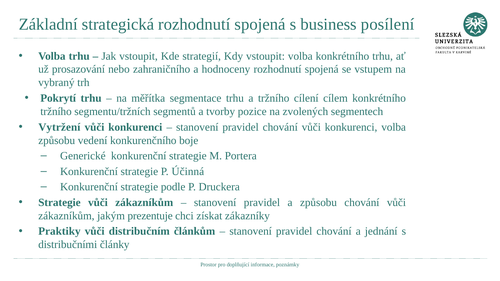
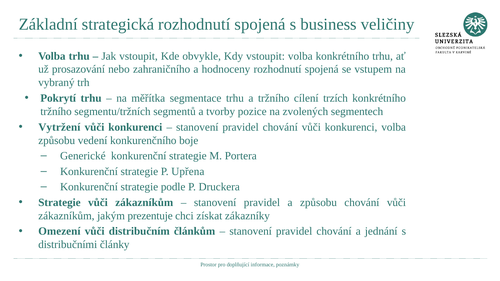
posílení: posílení -> veličiny
strategií: strategií -> obvykle
cílem: cílem -> trzích
Účinná: Účinná -> Upřena
Praktiky: Praktiky -> Omezení
